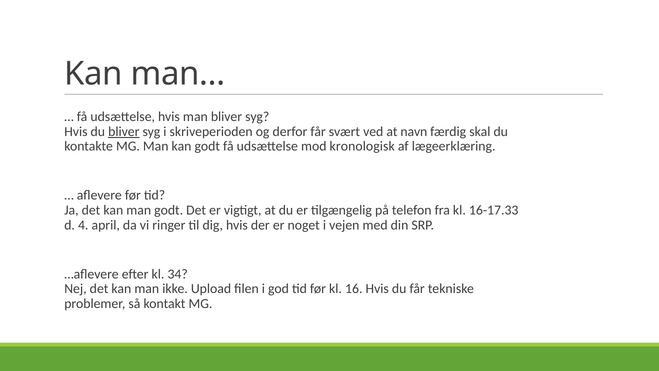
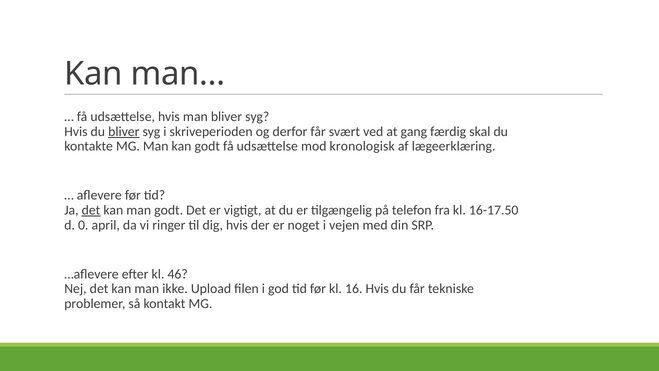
navn: navn -> gang
det at (91, 210) underline: none -> present
16-17.33: 16-17.33 -> 16-17.50
4: 4 -> 0
34: 34 -> 46
